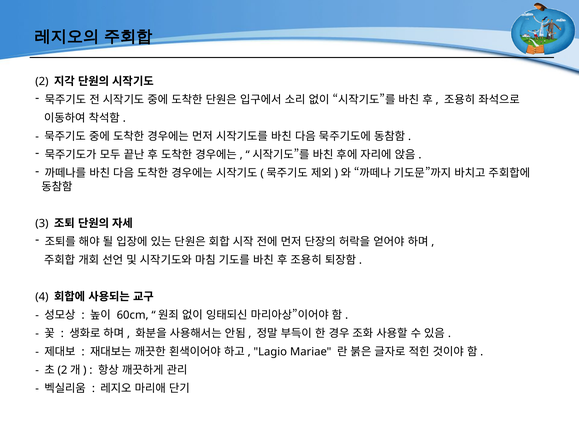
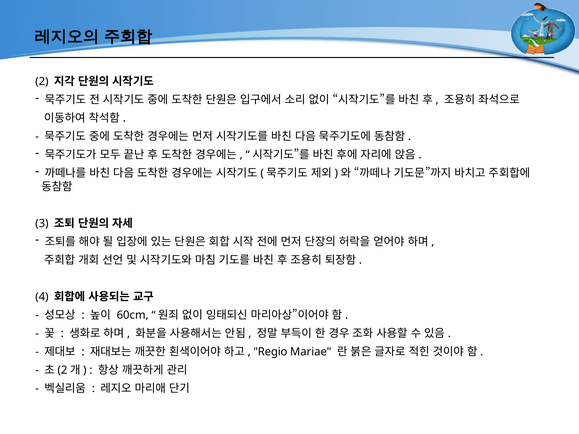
Lagio: Lagio -> Regio
